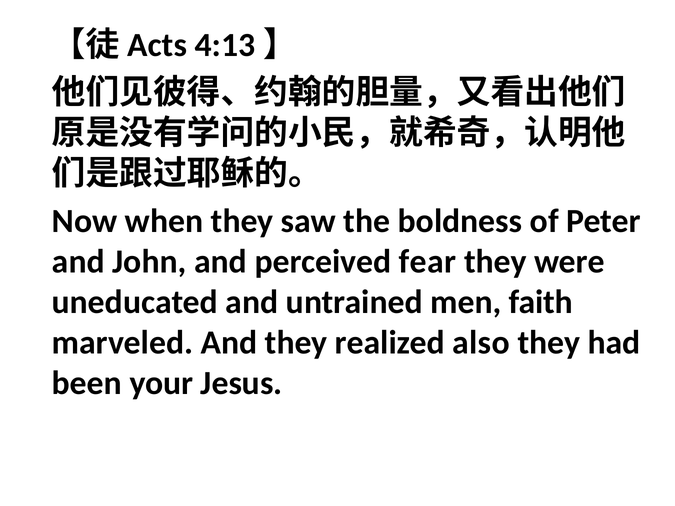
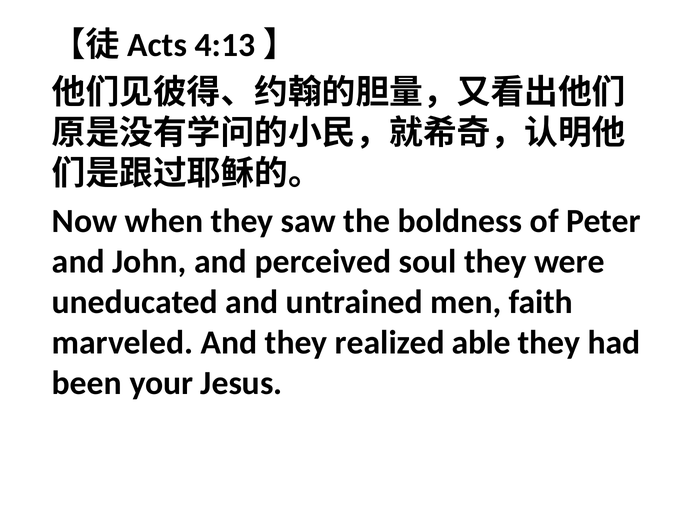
fear: fear -> soul
also: also -> able
